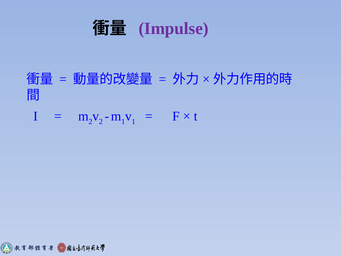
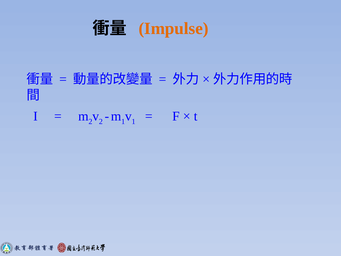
Impulse colour: purple -> orange
